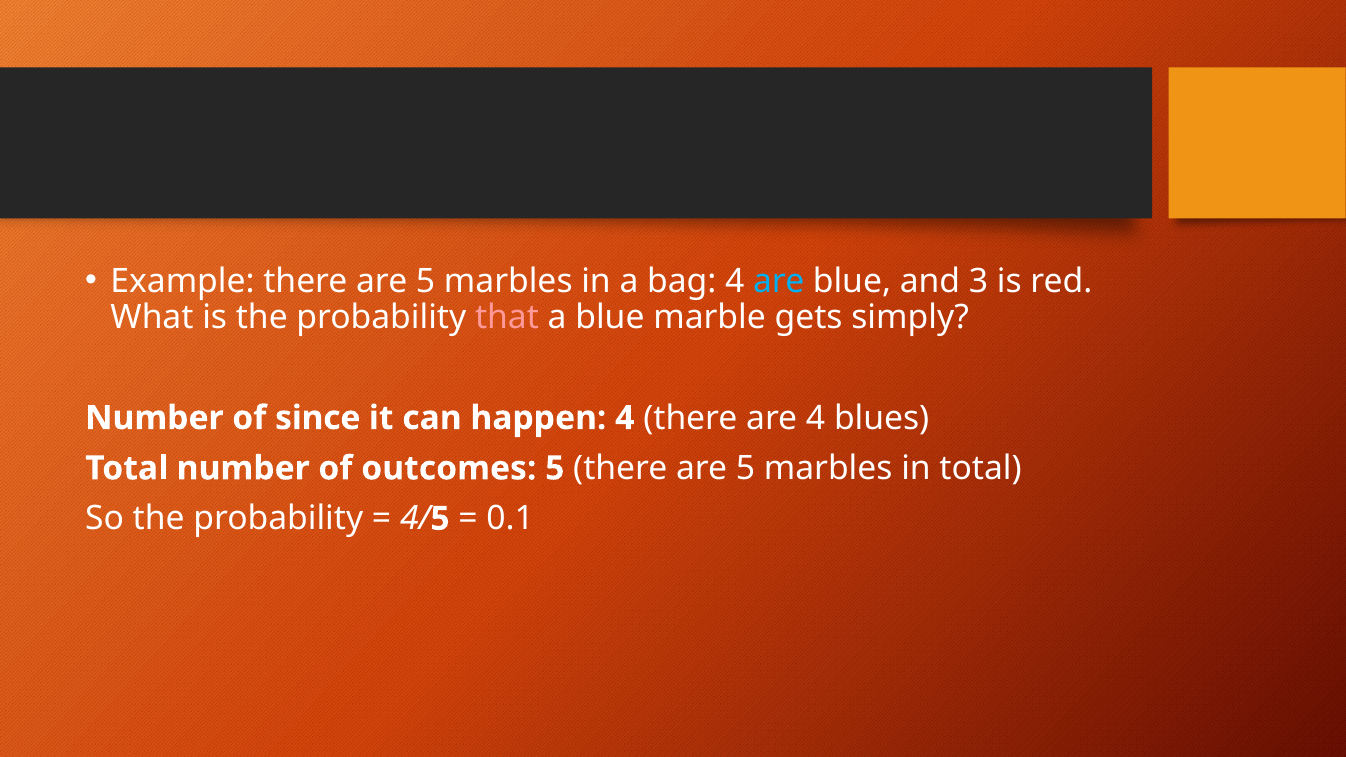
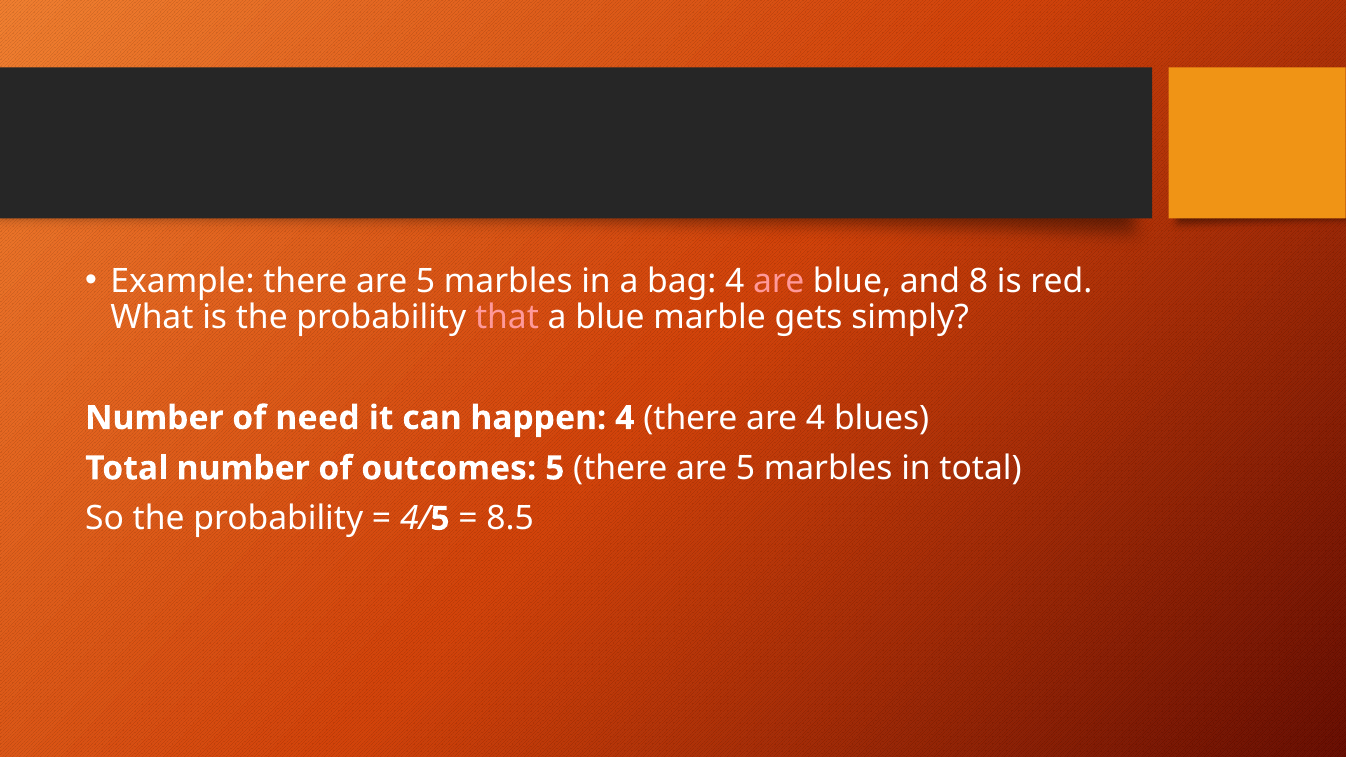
are at (779, 281) colour: light blue -> pink
3: 3 -> 8
since: since -> need
0.1: 0.1 -> 8.5
